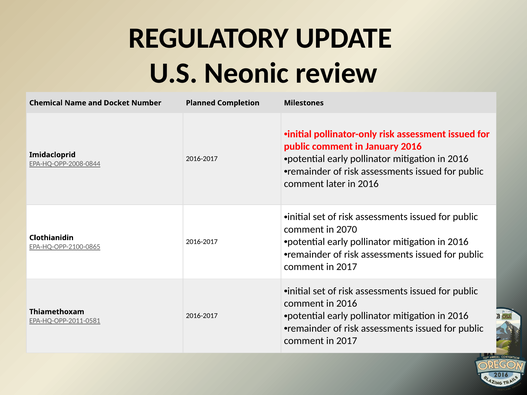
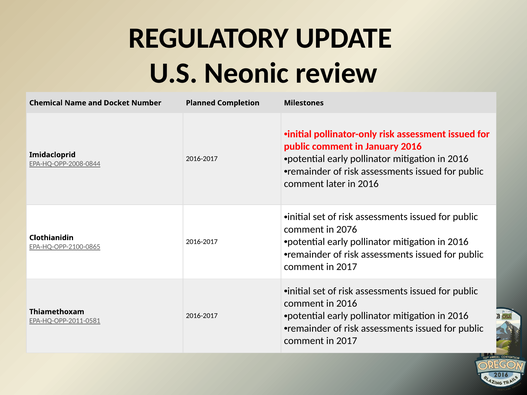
2070: 2070 -> 2076
